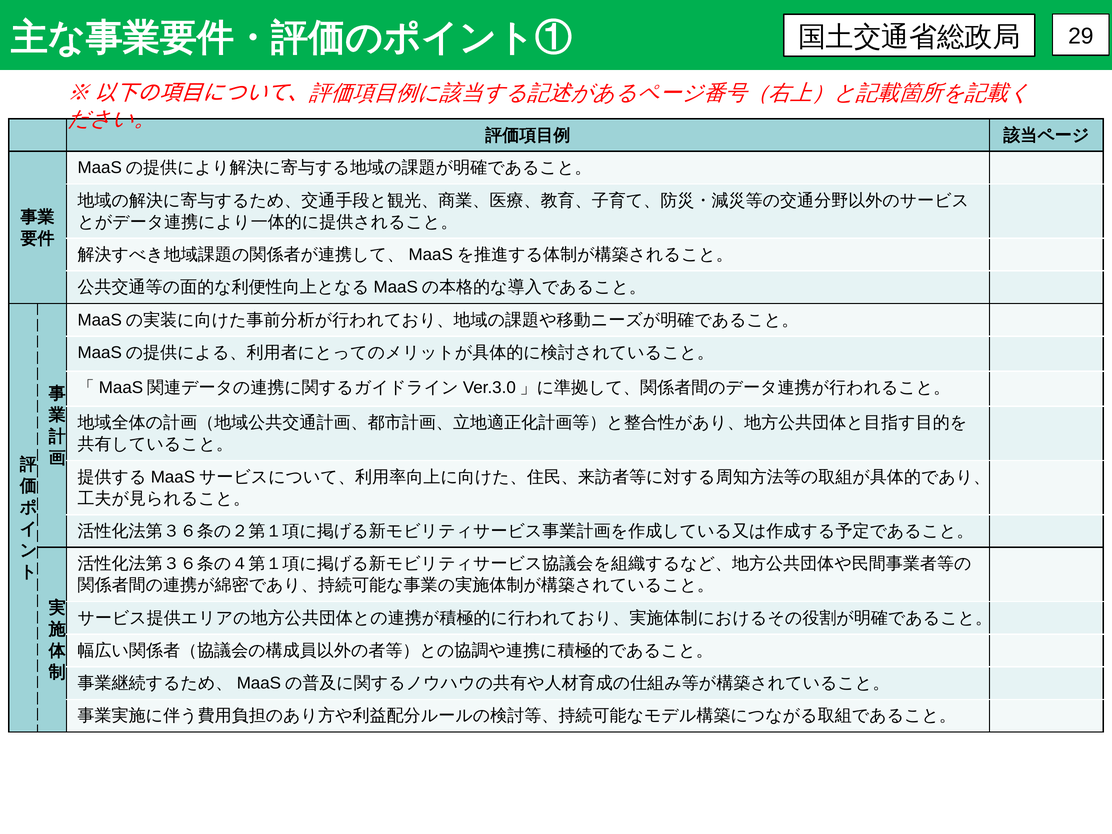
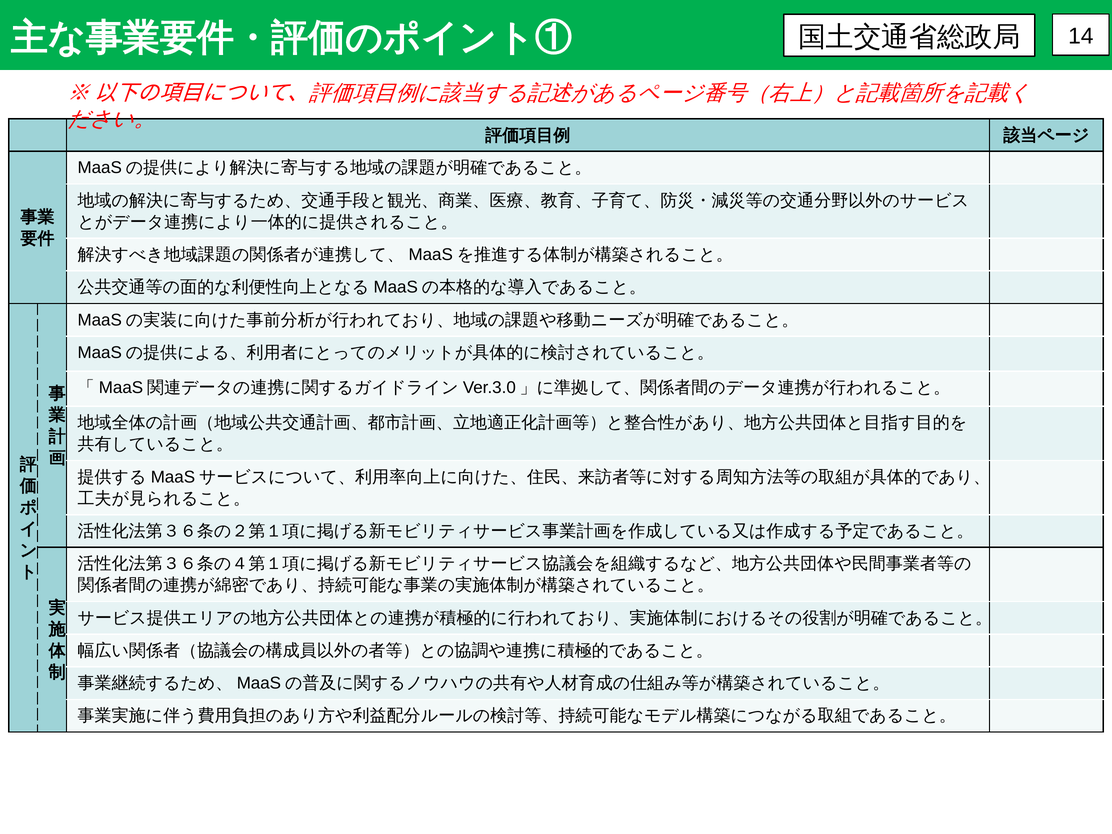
29: 29 -> 14
